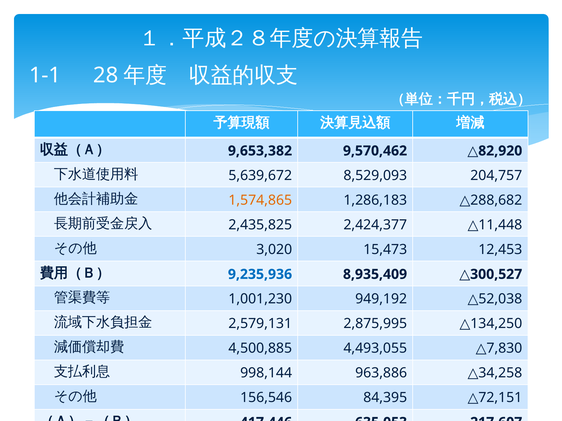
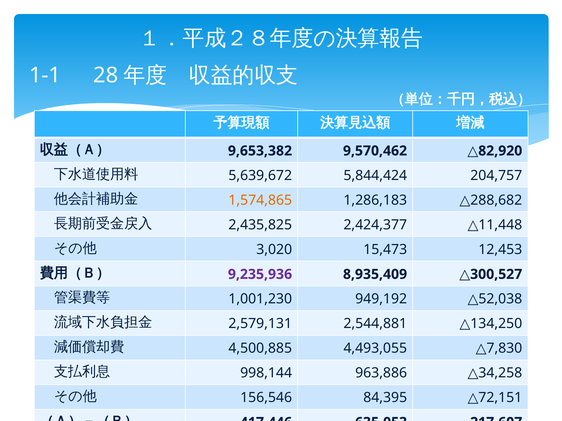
8,529,093: 8,529,093 -> 5,844,424
9,235,936 colour: blue -> purple
2,875,995: 2,875,995 -> 2,544,881
